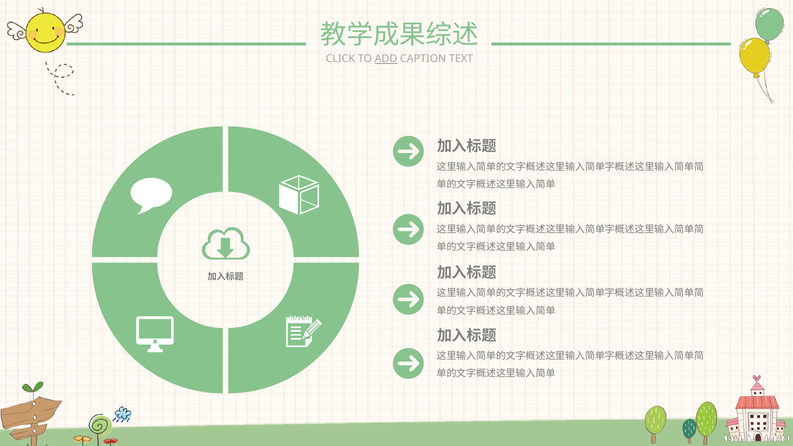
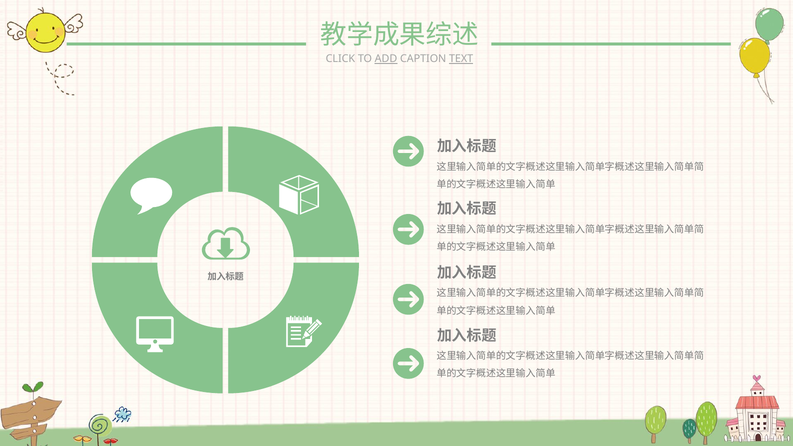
TEXT underline: none -> present
